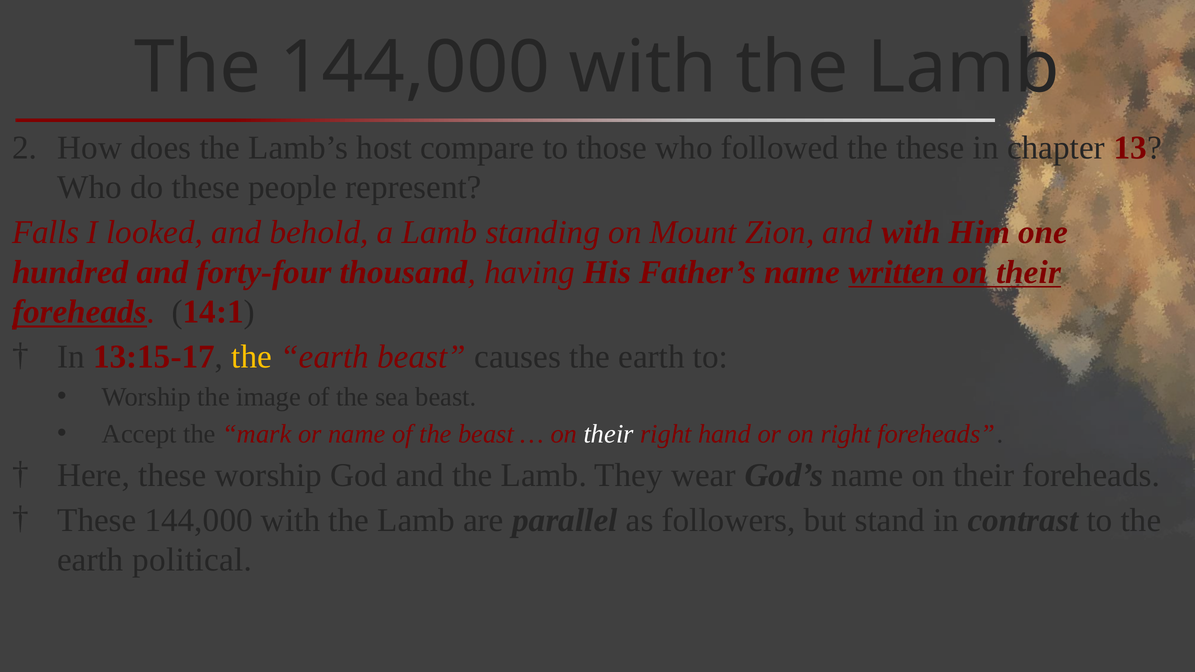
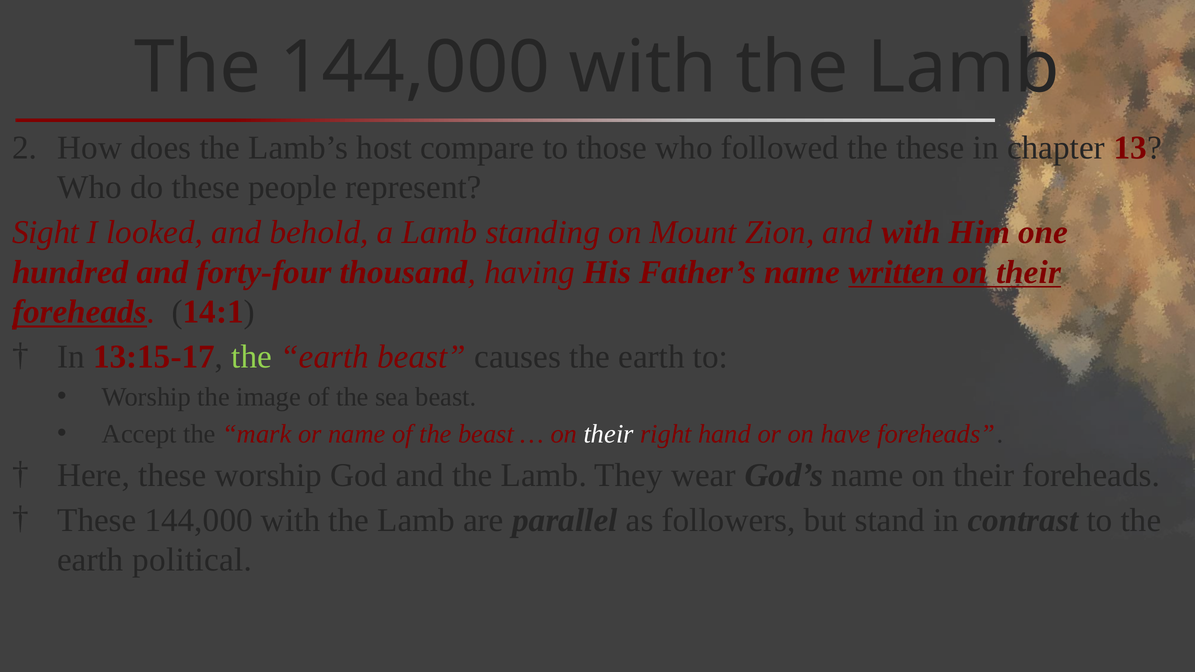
Falls: Falls -> Sight
the at (252, 357) colour: yellow -> light green
on right: right -> have
